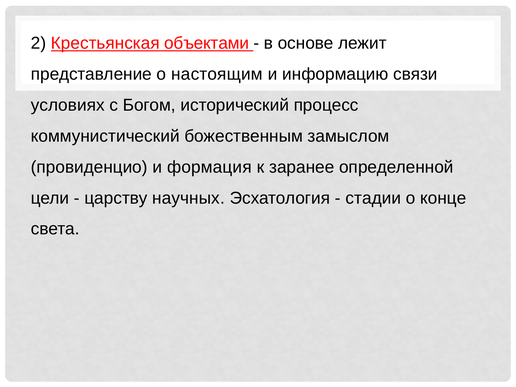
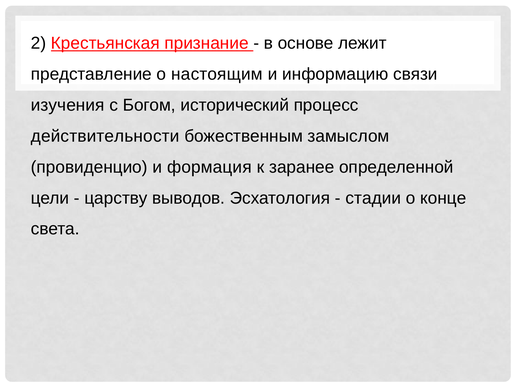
объектами: объектами -> признание
условиях: условиях -> изучения
коммунистический: коммунистический -> действительности
научных: научных -> выводов
